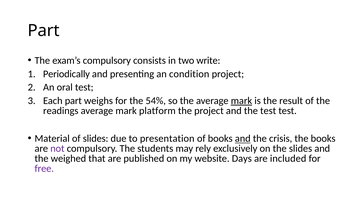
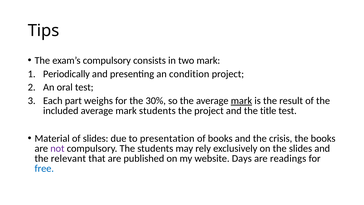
Part at (44, 31): Part -> Tips
two write: write -> mark
54%: 54% -> 30%
readings: readings -> included
mark platform: platform -> students
the test: test -> title
and at (243, 138) underline: present -> none
weighed: weighed -> relevant
included: included -> readings
free colour: purple -> blue
